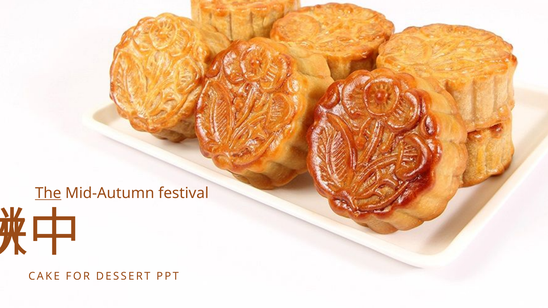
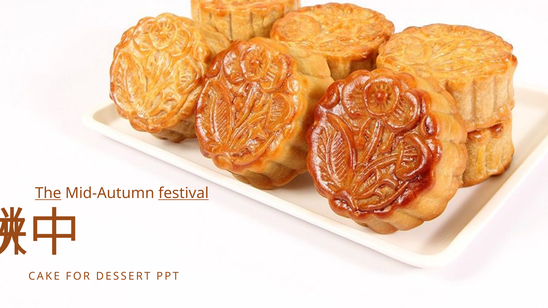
festival underline: none -> present
